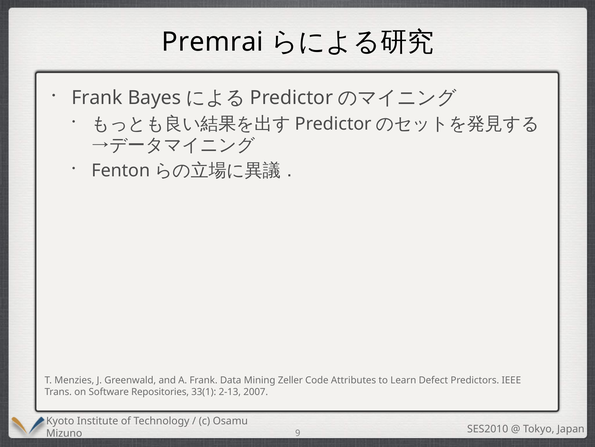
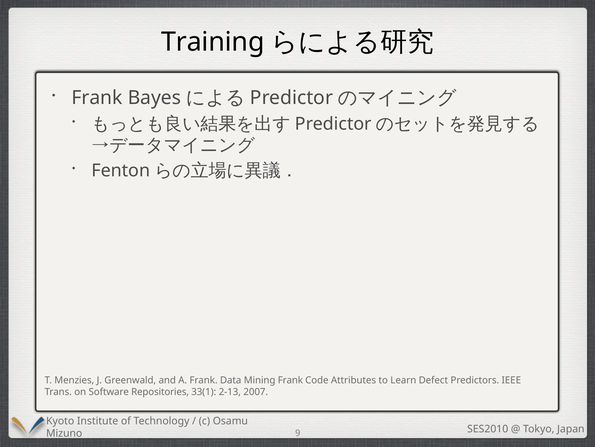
Premrai: Premrai -> Training
Mining Zeller: Zeller -> Frank
